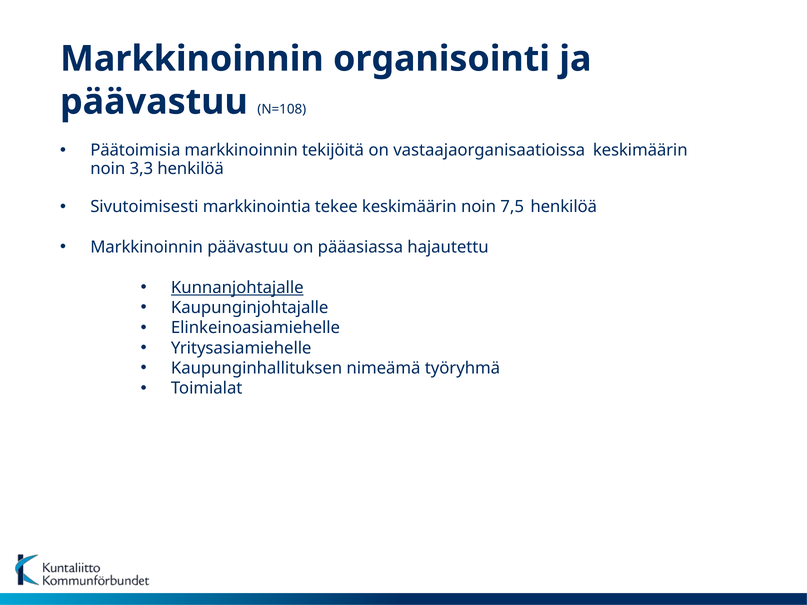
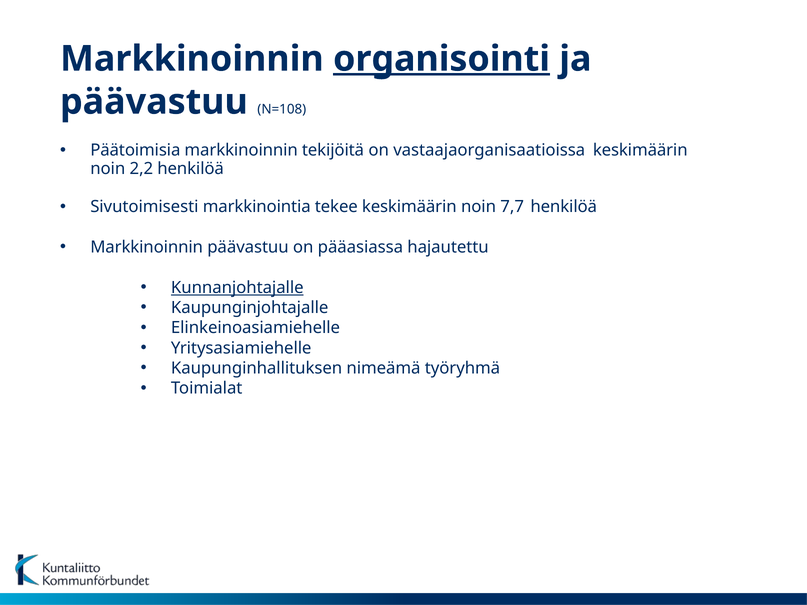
organisointi underline: none -> present
3,3: 3,3 -> 2,2
7,5: 7,5 -> 7,7
